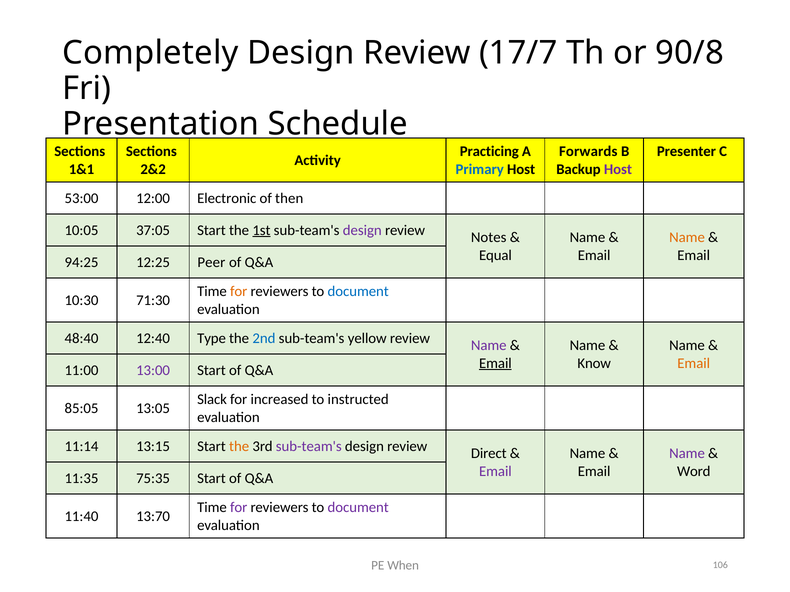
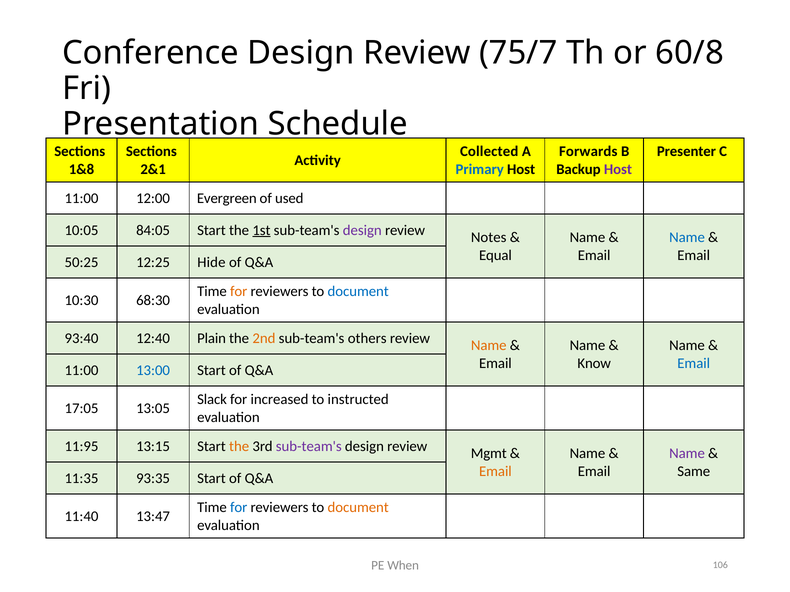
Completely: Completely -> Conference
17/7: 17/7 -> 75/7
90/8: 90/8 -> 60/8
Practicing: Practicing -> Collected
1&1: 1&1 -> 1&8
2&2: 2&2 -> 2&1
53:00 at (81, 198): 53:00 -> 11:00
Electronic: Electronic -> Evergreen
then: then -> used
37:05: 37:05 -> 84:05
Name at (687, 237) colour: orange -> blue
94:25: 94:25 -> 50:25
Peer: Peer -> Hide
71:30: 71:30 -> 68:30
48:40: 48:40 -> 93:40
Type: Type -> Plain
2nd colour: blue -> orange
yellow: yellow -> others
Name at (489, 346) colour: purple -> orange
Email at (495, 364) underline: present -> none
Email at (694, 364) colour: orange -> blue
13:00 colour: purple -> blue
85:05: 85:05 -> 17:05
11:14: 11:14 -> 11:95
Direct: Direct -> Mgmt
Email at (495, 472) colour: purple -> orange
Word: Word -> Same
75:35: 75:35 -> 93:35
for at (239, 508) colour: purple -> blue
document at (358, 508) colour: purple -> orange
13:70: 13:70 -> 13:47
